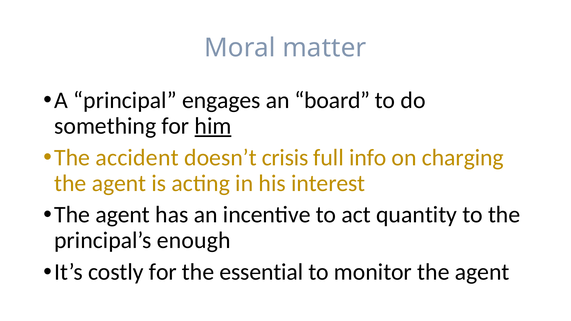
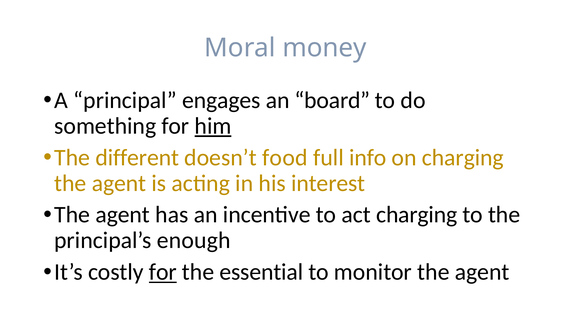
matter: matter -> money
accident: accident -> different
crisis: crisis -> food
act quantity: quantity -> charging
for at (163, 272) underline: none -> present
